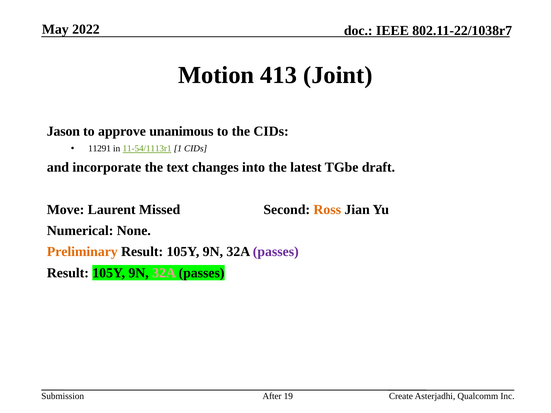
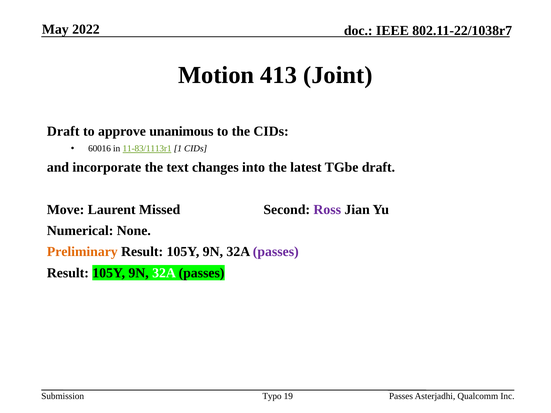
Jason at (63, 131): Jason -> Draft
11291: 11291 -> 60016
11-54/1113r1: 11-54/1113r1 -> 11-83/1113r1
Ross colour: orange -> purple
32A at (164, 273) colour: pink -> white
After: After -> Typo
Create at (401, 396): Create -> Passes
